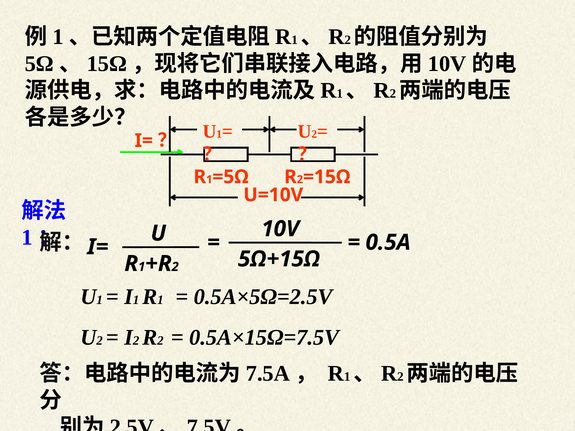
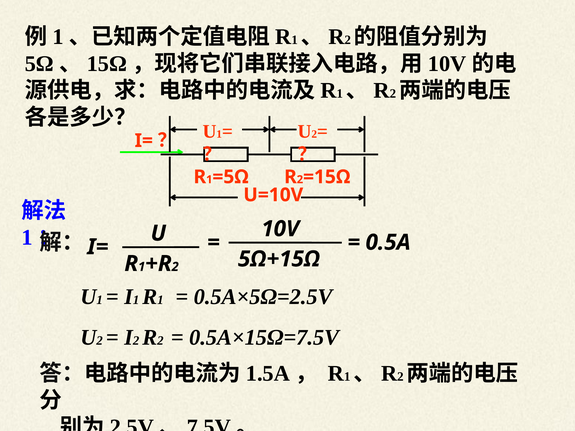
7.5A: 7.5A -> 1.5A
